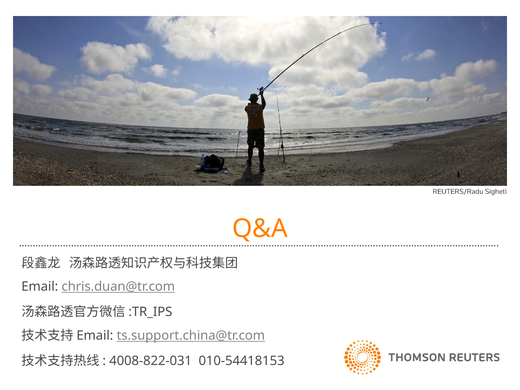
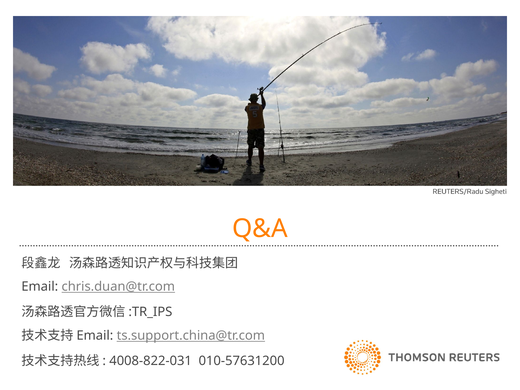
010-54418153: 010-54418153 -> 010-57631200
